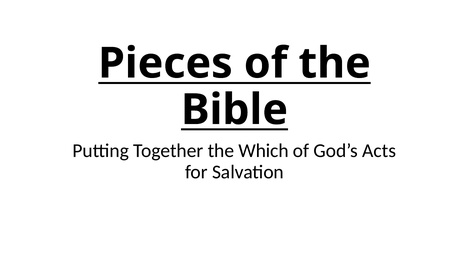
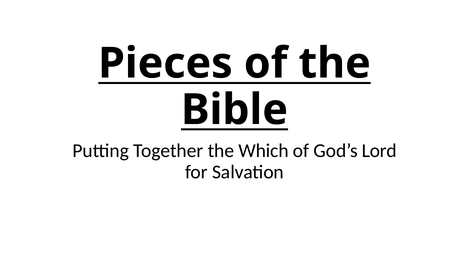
Acts: Acts -> Lord
